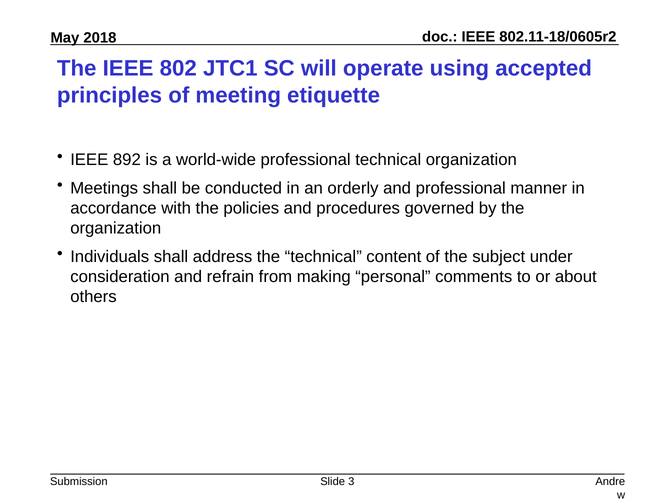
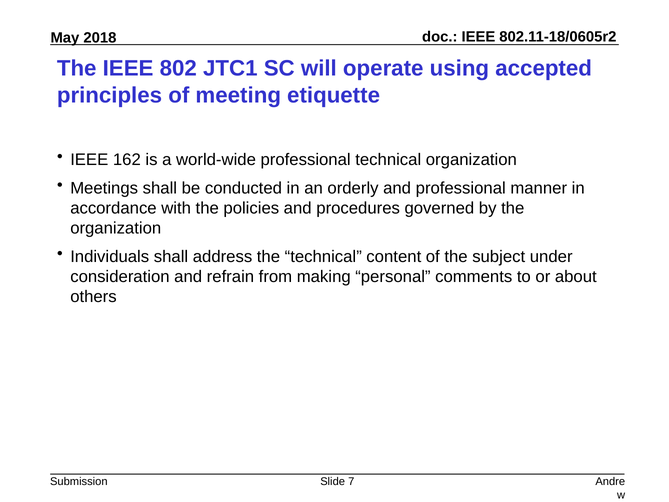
892: 892 -> 162
3: 3 -> 7
